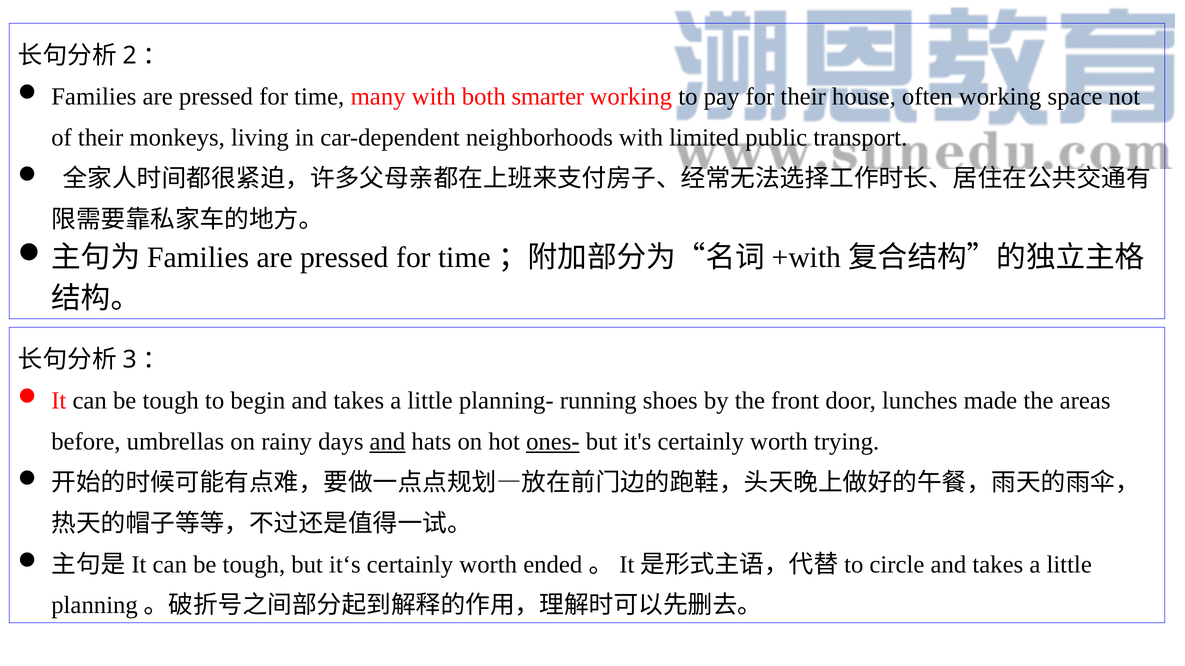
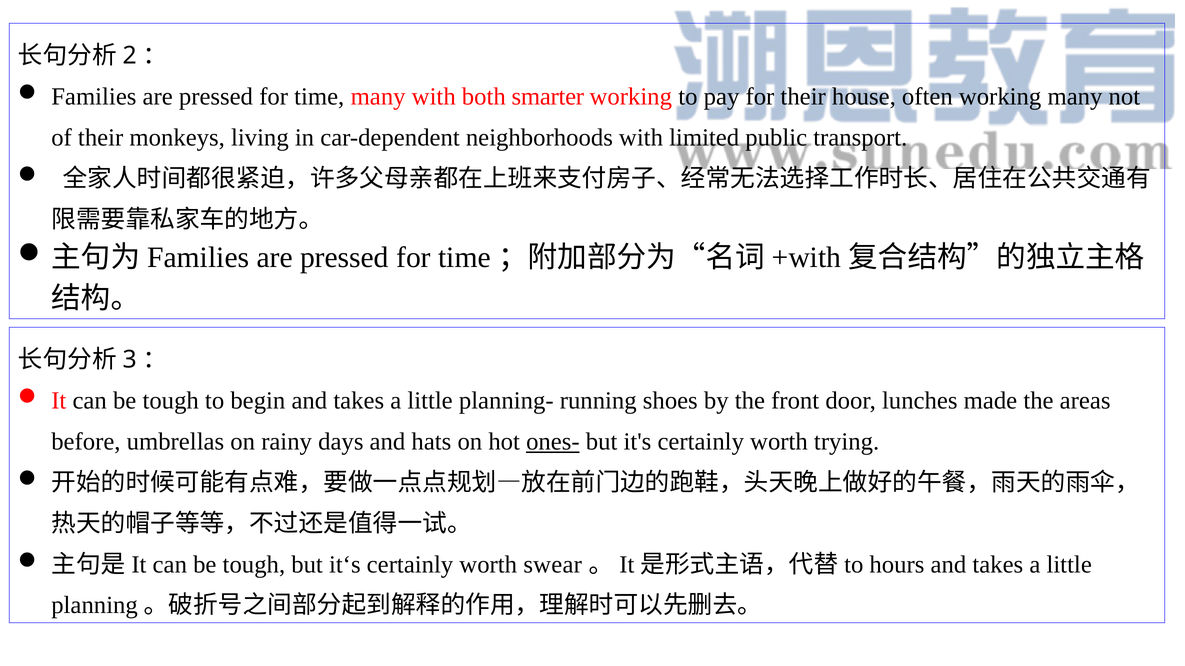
working space: space -> many
and at (387, 442) underline: present -> none
ended: ended -> swear
circle: circle -> hours
